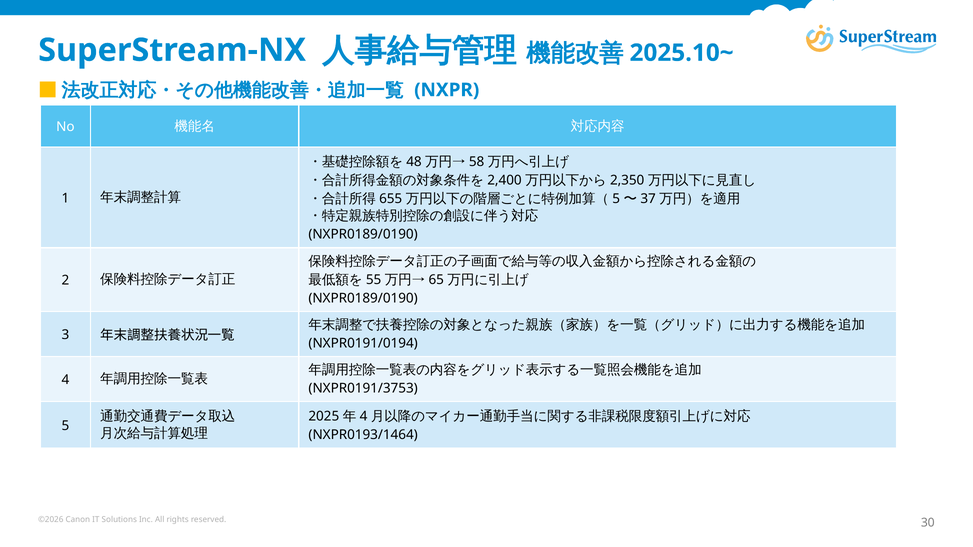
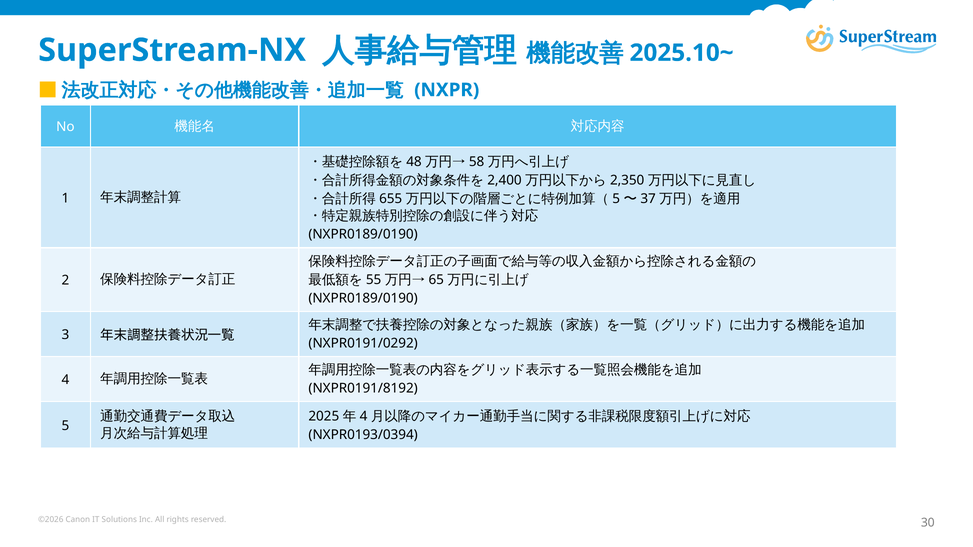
NXPR0191/0194: NXPR0191/0194 -> NXPR0191/0292
NXPR0191/3753: NXPR0191/3753 -> NXPR0191/8192
NXPR0193/1464: NXPR0193/1464 -> NXPR0193/0394
